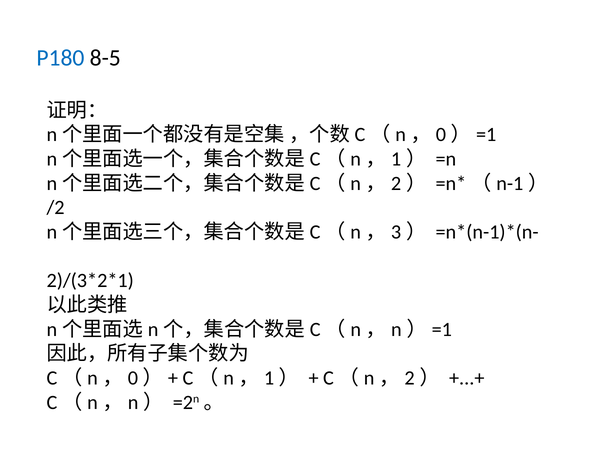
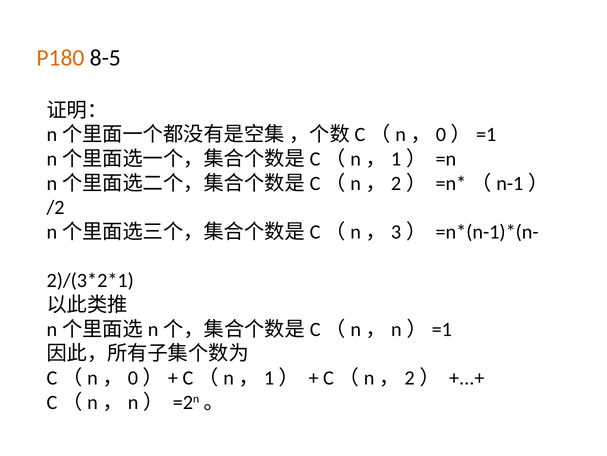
P180 colour: blue -> orange
